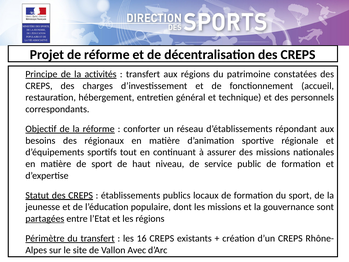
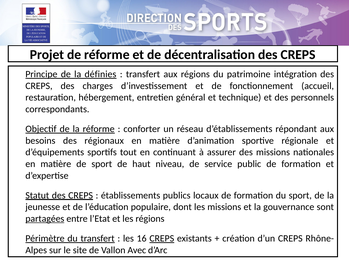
activités: activités -> définies
constatées: constatées -> intégration
CREPS at (162, 238) underline: none -> present
